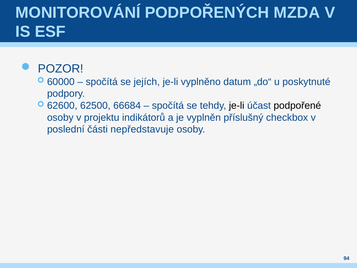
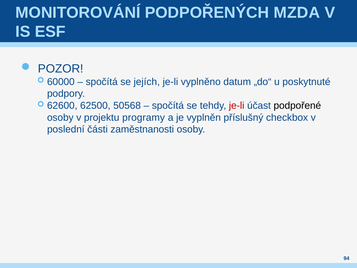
66684: 66684 -> 50568
je-li at (237, 106) colour: black -> red
indikátorů: indikátorů -> programy
nepředstavuje: nepředstavuje -> zaměstnanosti
